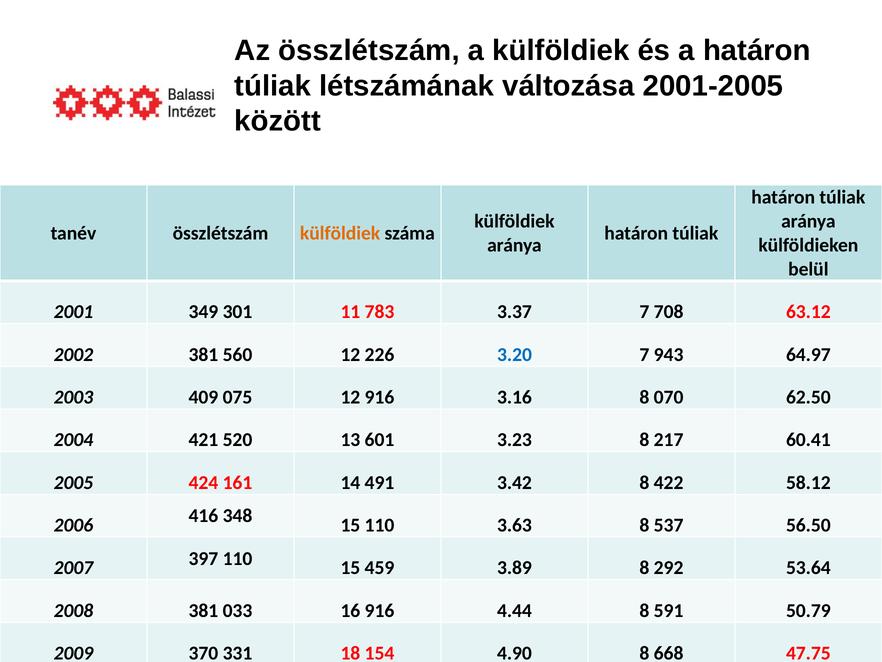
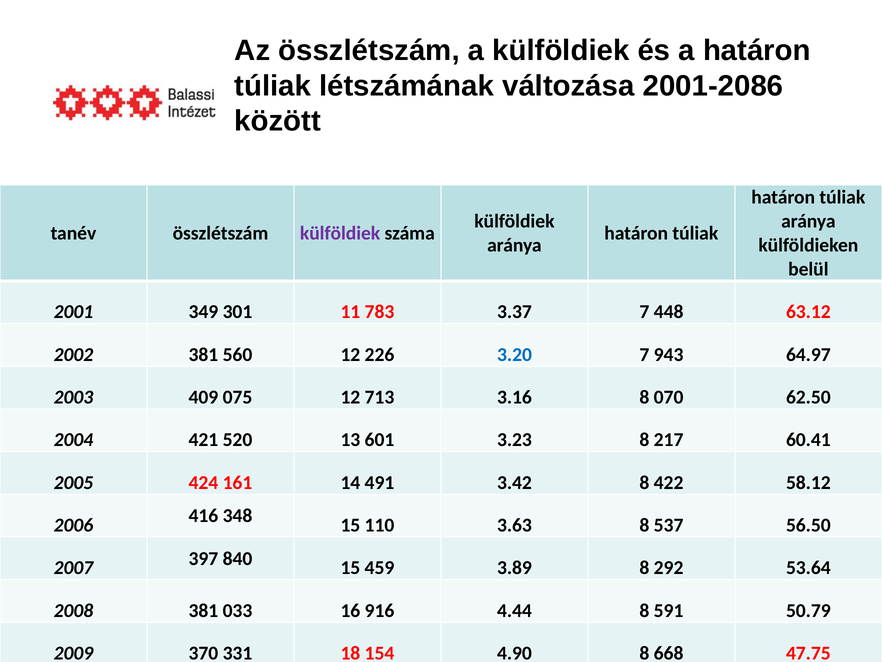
2001-2005: 2001-2005 -> 2001-2086
külföldiek at (340, 233) colour: orange -> purple
708: 708 -> 448
12 916: 916 -> 713
397 110: 110 -> 840
